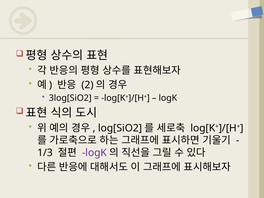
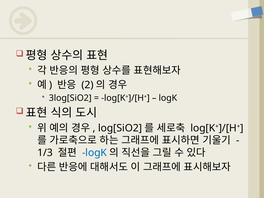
logK at (94, 153) colour: purple -> blue
